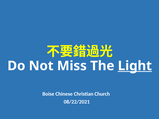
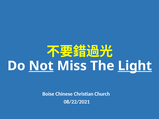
Not underline: none -> present
